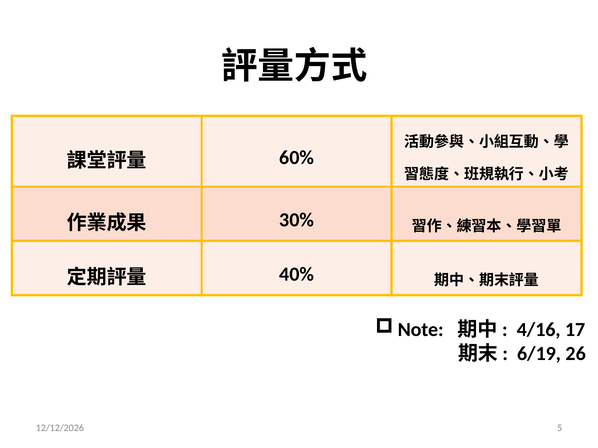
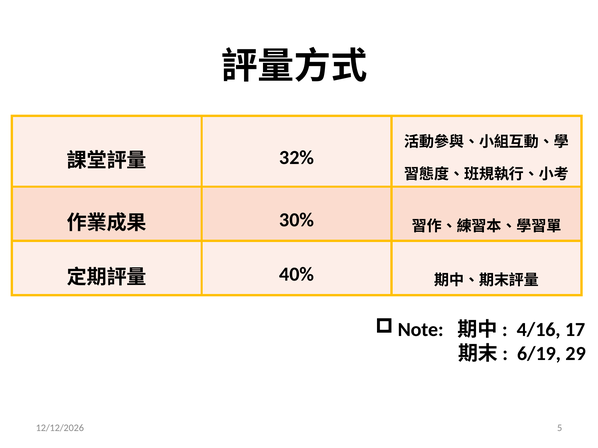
60%: 60% -> 32%
26: 26 -> 29
